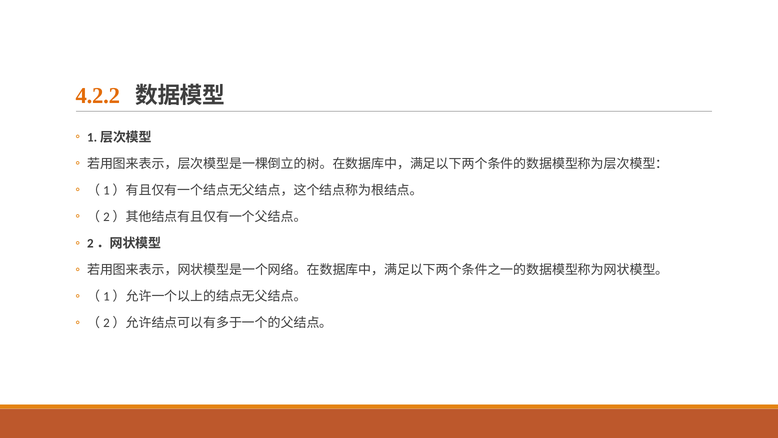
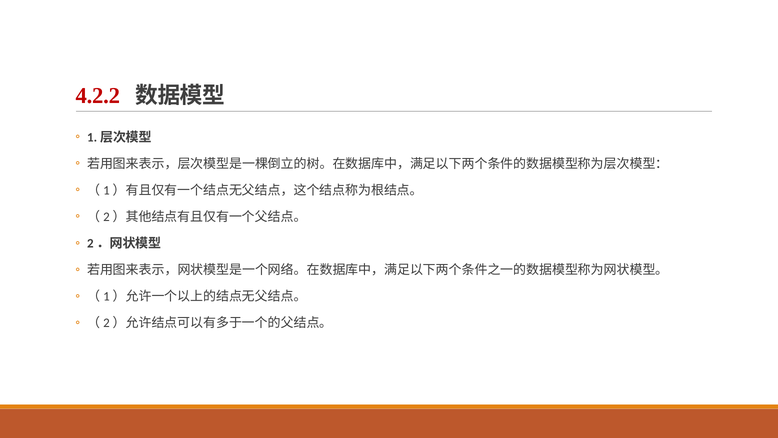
4.2.2 colour: orange -> red
